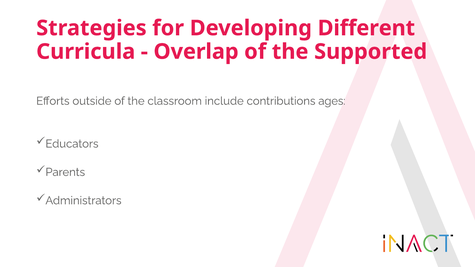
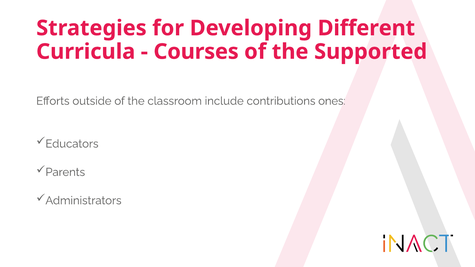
Overlap: Overlap -> Courses
ages: ages -> ones
